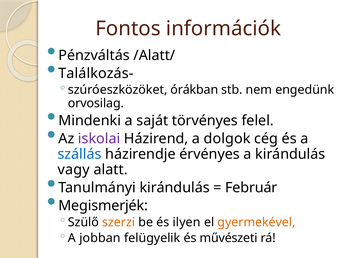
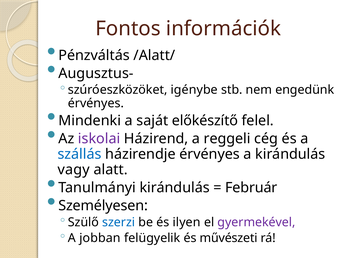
Találkozás-: Találkozás- -> Augusztus-
órákban: órákban -> igénybe
orvosilag at (96, 103): orvosilag -> érvényes
törvényes: törvényes -> előkészítő
dolgok: dolgok -> reggeli
Megismerjék: Megismerjék -> Személyesen
szerzi colour: orange -> blue
gyermekével colour: orange -> purple
